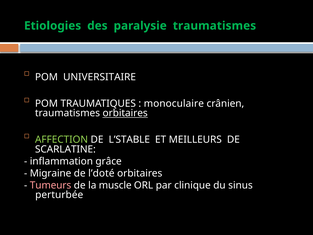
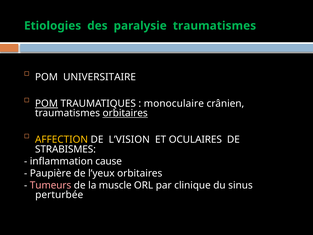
POM at (46, 103) underline: none -> present
AFFECTION colour: light green -> yellow
L’STABLE: L’STABLE -> L’VISION
MEILLEURS: MEILLEURS -> OCULAIRES
SCARLATINE: SCARLATINE -> STRABISMES
grâce: grâce -> cause
Migraine: Migraine -> Paupière
l’doté: l’doté -> l’yeux
